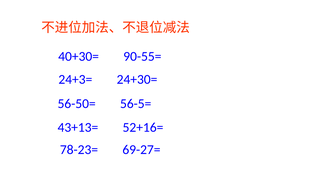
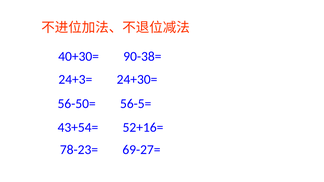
90-55=: 90-55= -> 90-38=
43+13=: 43+13= -> 43+54=
